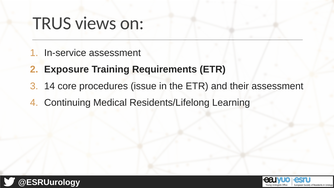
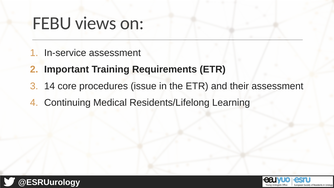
TRUS: TRUS -> FEBU
Exposure: Exposure -> Important
